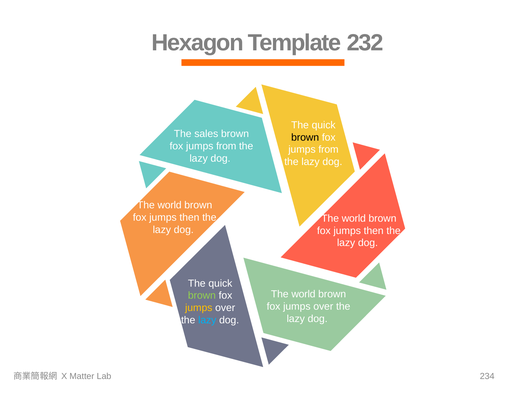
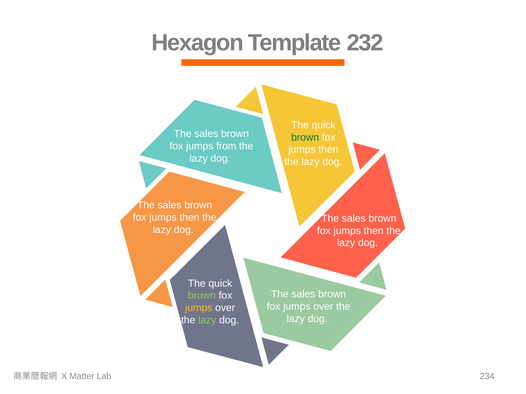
brown at (305, 138) colour: black -> green
from at (328, 150): from -> then
world at (170, 205): world -> sales
world at (354, 219): world -> sales
world at (303, 295): world -> sales
lazy at (207, 321) colour: light blue -> light green
